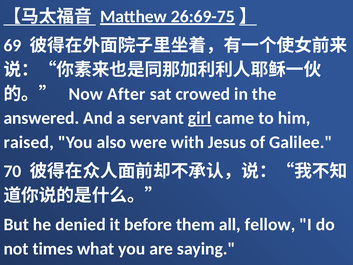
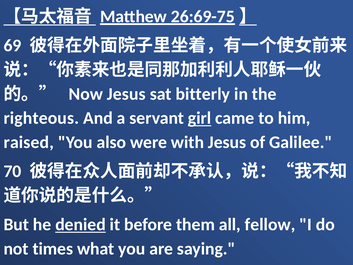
Now After: After -> Jesus
crowed: crowed -> bitterly
answered: answered -> righteous
denied underline: none -> present
